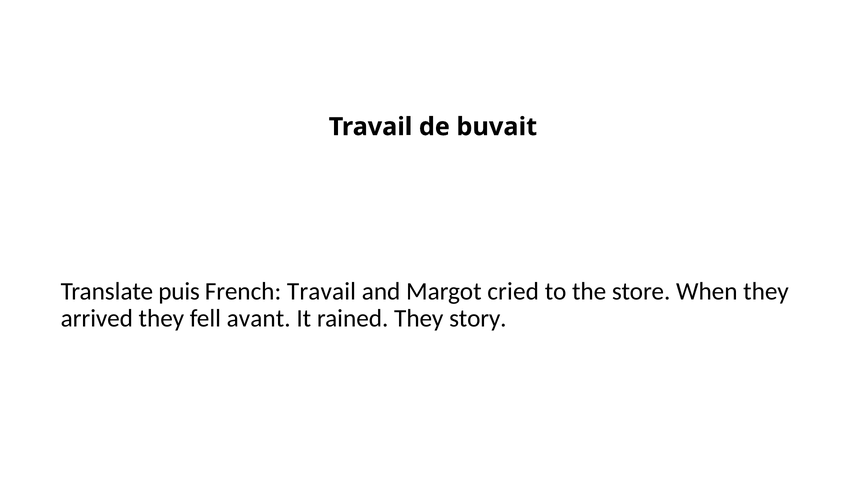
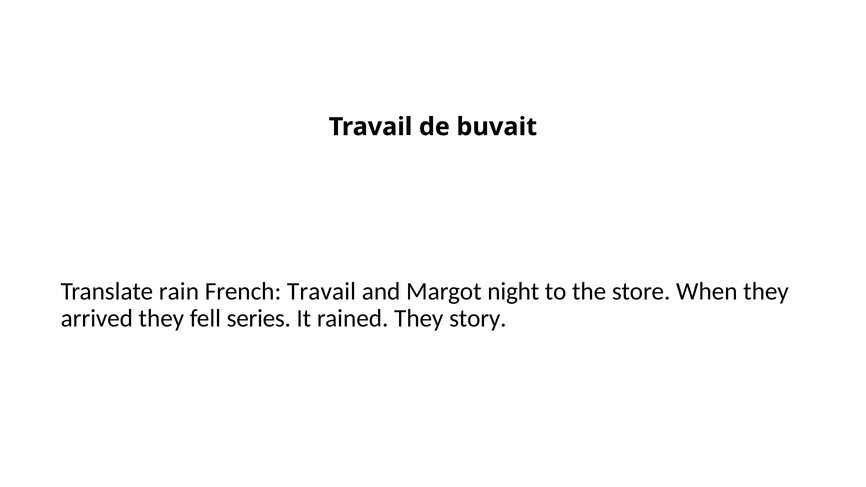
puis: puis -> rain
cried: cried -> night
avant: avant -> series
